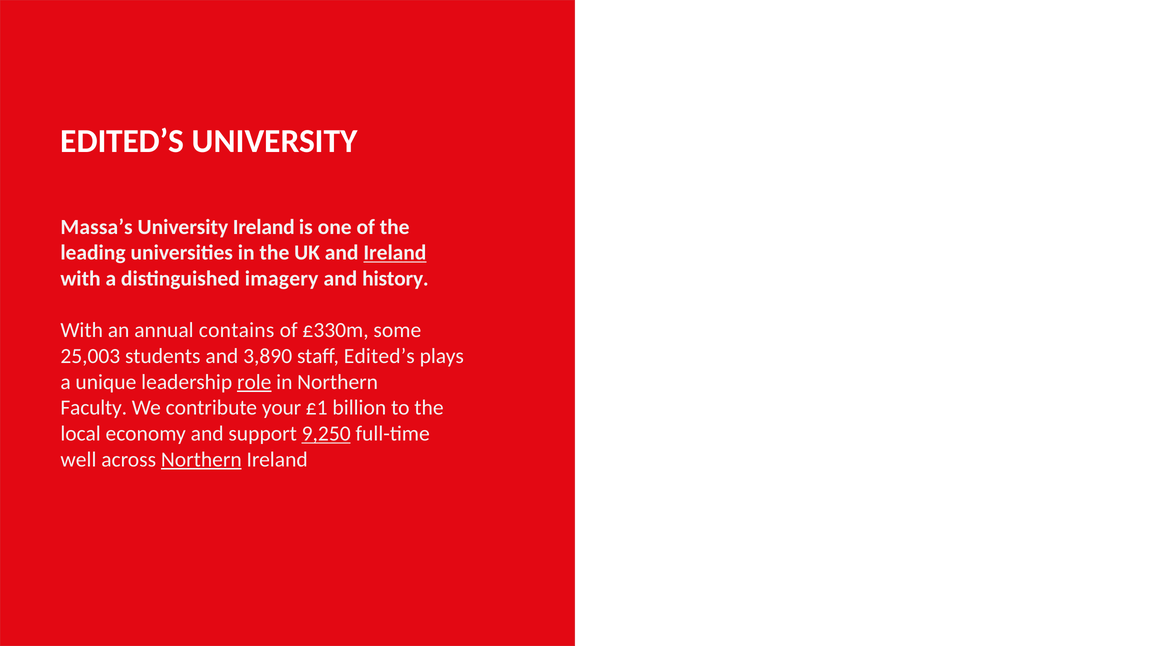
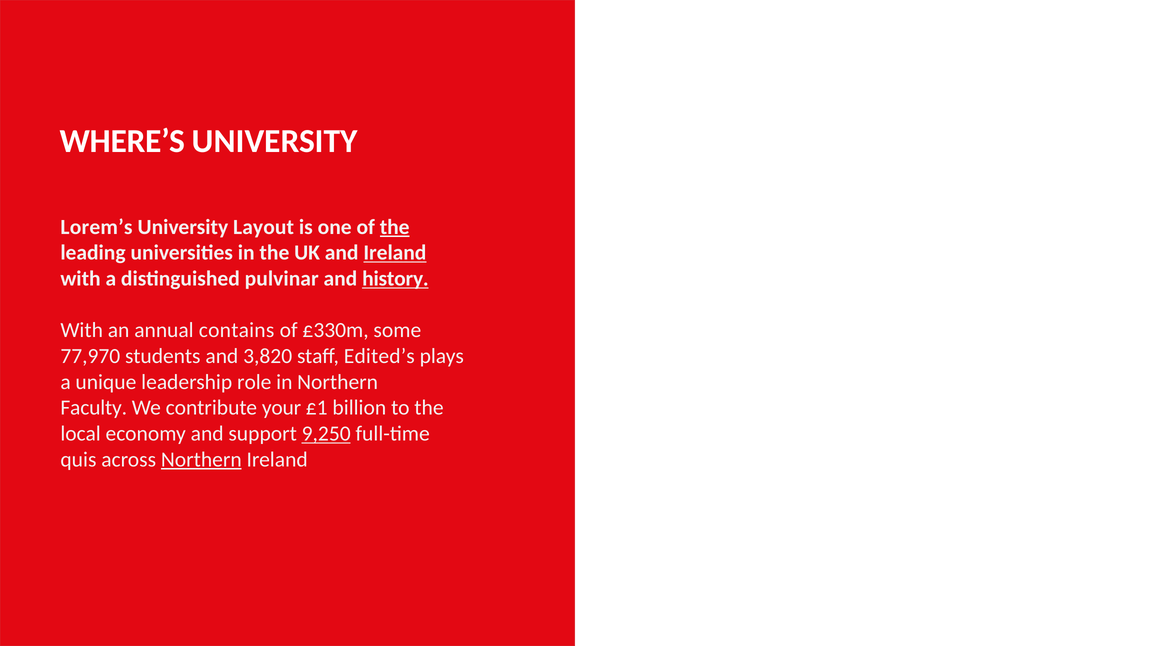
EDITED’S at (122, 141): EDITED’S -> WHERE’S
Massa’s: Massa’s -> Lorem’s
University Ireland: Ireland -> Layout
the at (395, 227) underline: none -> present
imagery: imagery -> pulvinar
history underline: none -> present
25,003: 25,003 -> 77,970
3,890: 3,890 -> 3,820
role underline: present -> none
well: well -> quis
